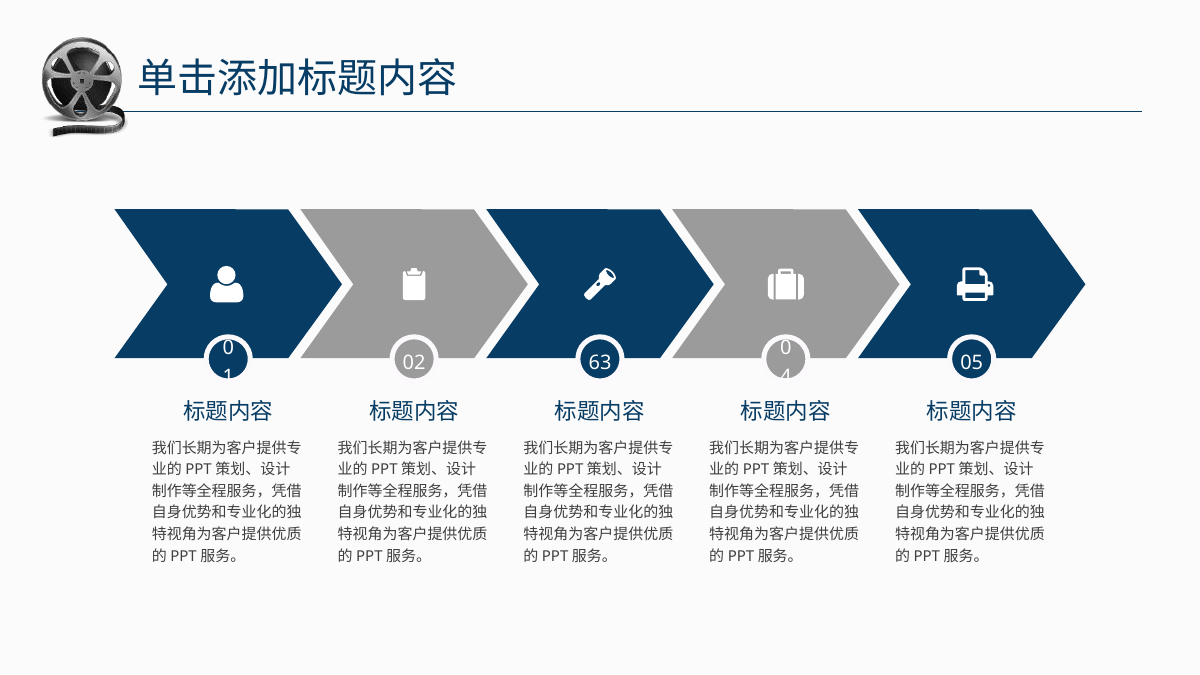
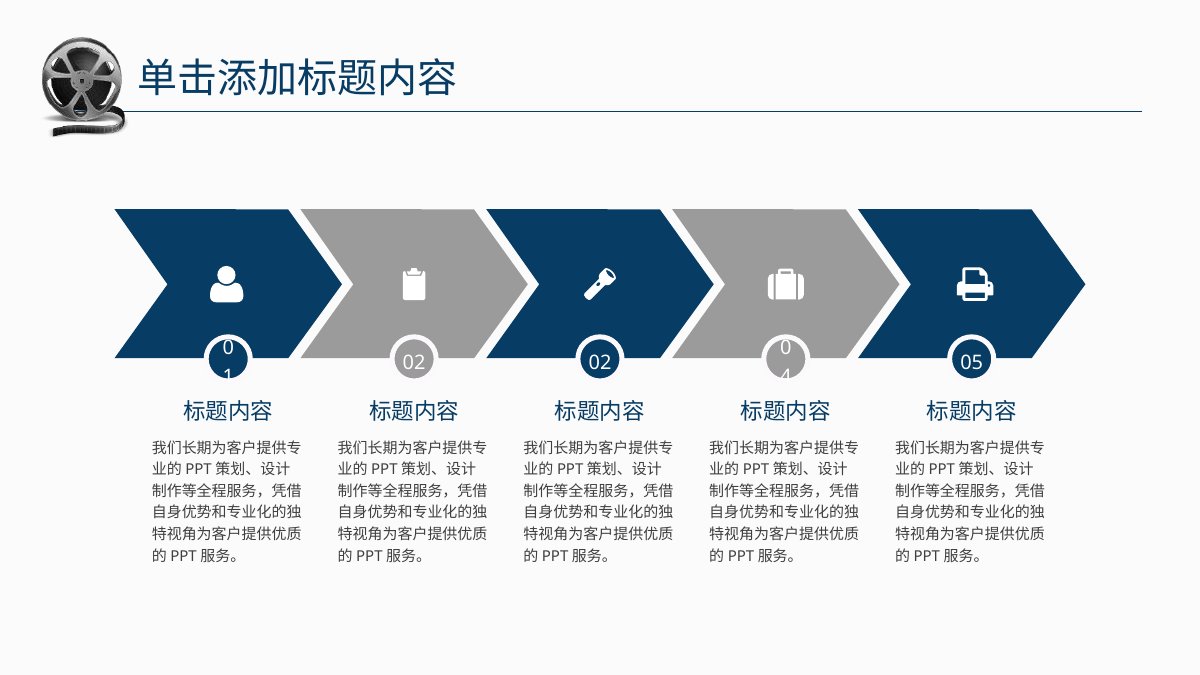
02 63: 63 -> 02
